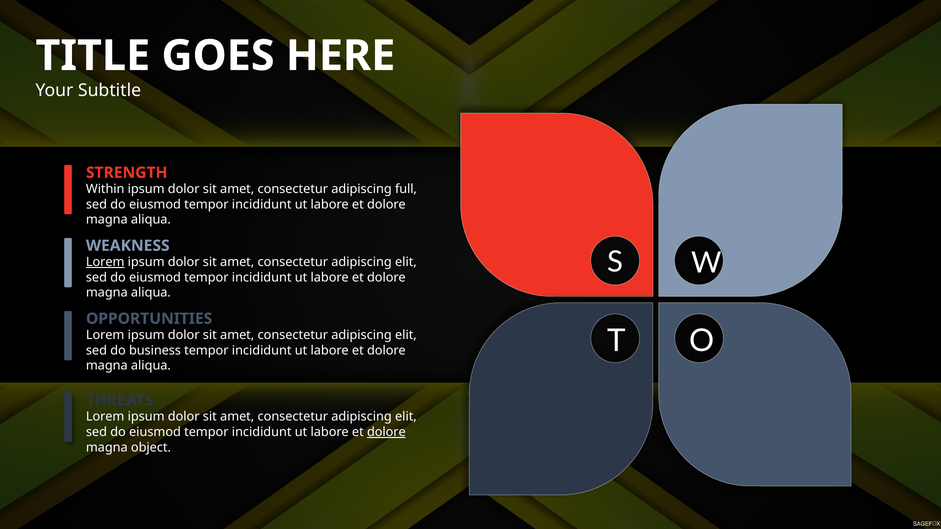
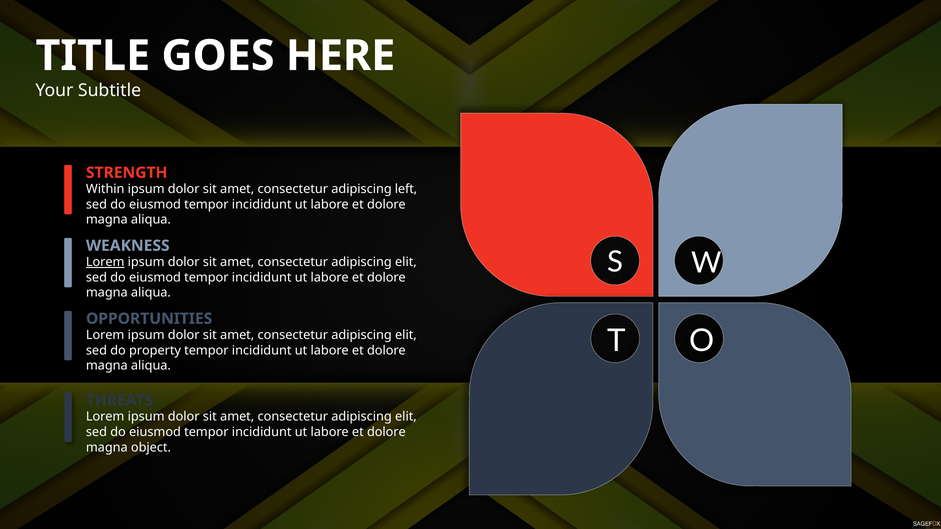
full: full -> left
business: business -> property
dolore at (386, 432) underline: present -> none
